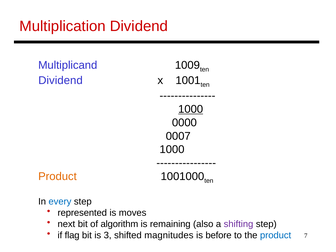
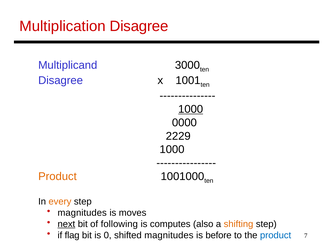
Multiplication Dividend: Dividend -> Disagree
1009: 1009 -> 3000
Dividend at (61, 80): Dividend -> Disagree
0007: 0007 -> 2229
every colour: blue -> orange
represented at (82, 213): represented -> magnitudes
next underline: none -> present
algorithm: algorithm -> following
remaining: remaining -> computes
shifting colour: purple -> orange
3: 3 -> 0
